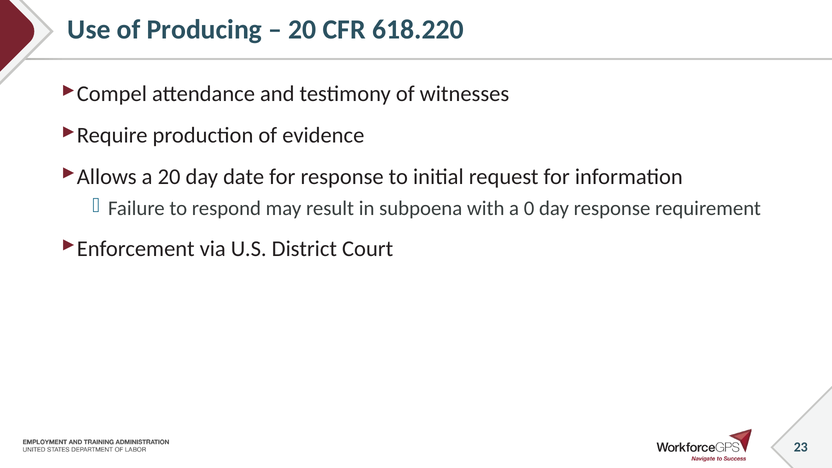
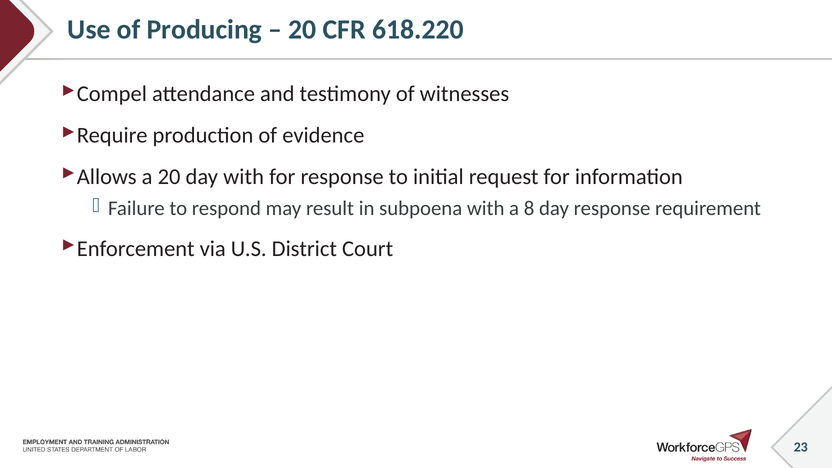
day date: date -> with
0: 0 -> 8
